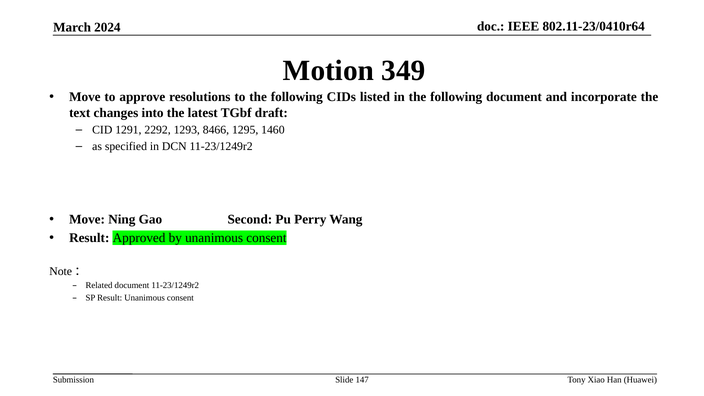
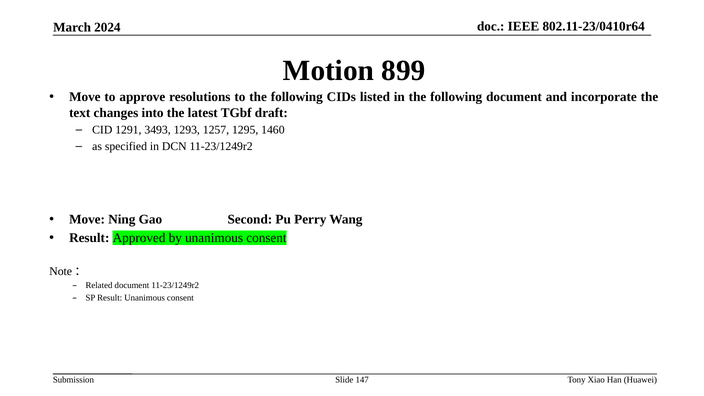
349: 349 -> 899
2292: 2292 -> 3493
8466: 8466 -> 1257
